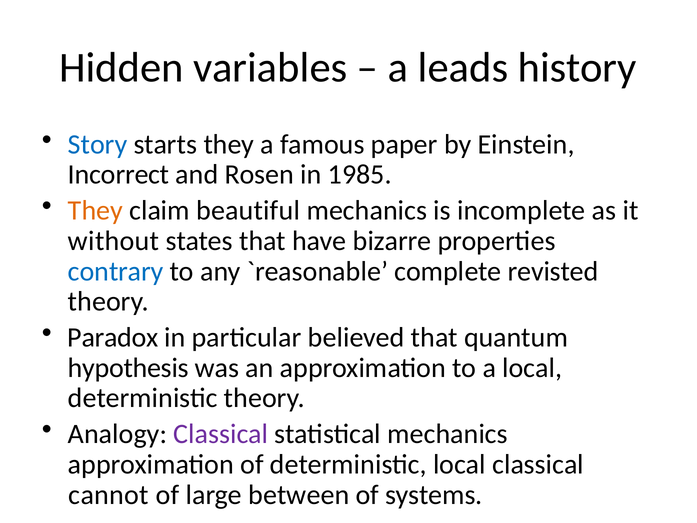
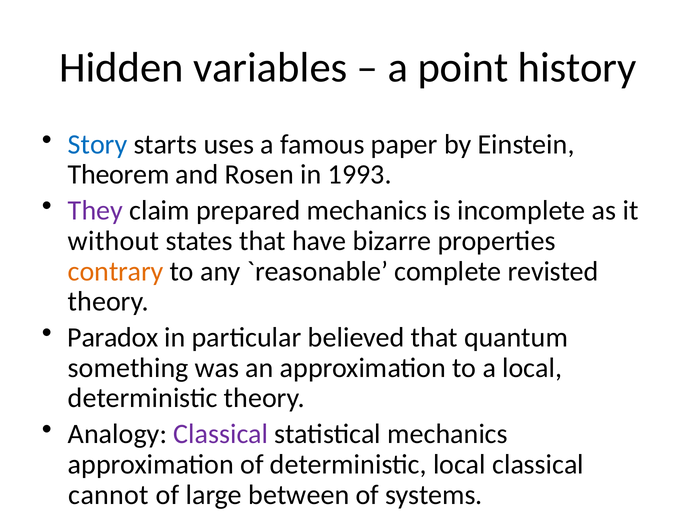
leads: leads -> point
starts they: they -> uses
Incorrect: Incorrect -> Theorem
1985: 1985 -> 1993
They at (95, 210) colour: orange -> purple
beautiful: beautiful -> prepared
contrary colour: blue -> orange
hypothesis: hypothesis -> something
